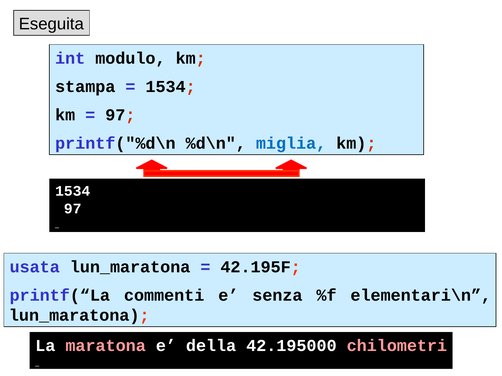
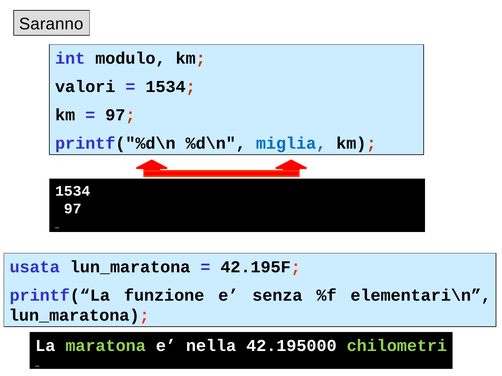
Eseguita: Eseguita -> Saranno
stampa: stampa -> valori
commenti: commenti -> funzione
maratona colour: pink -> light green
della: della -> nella
chilometri colour: pink -> light green
